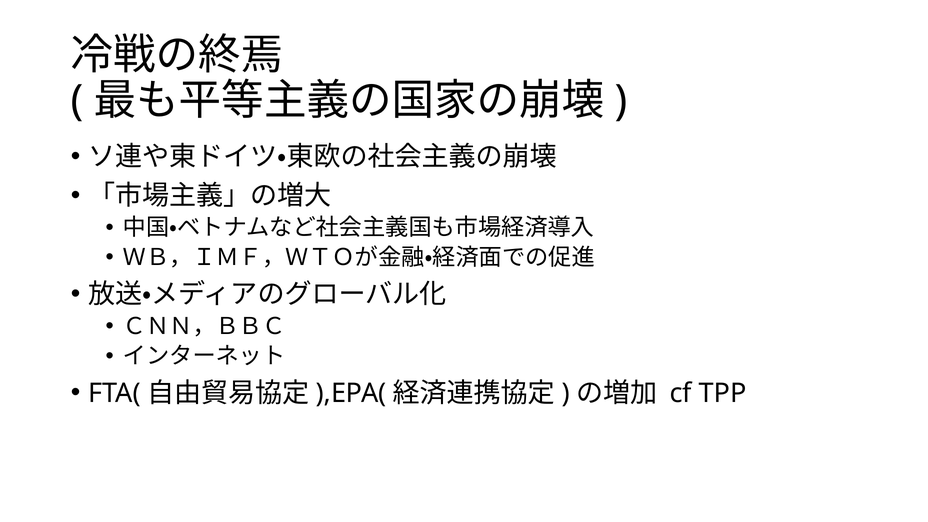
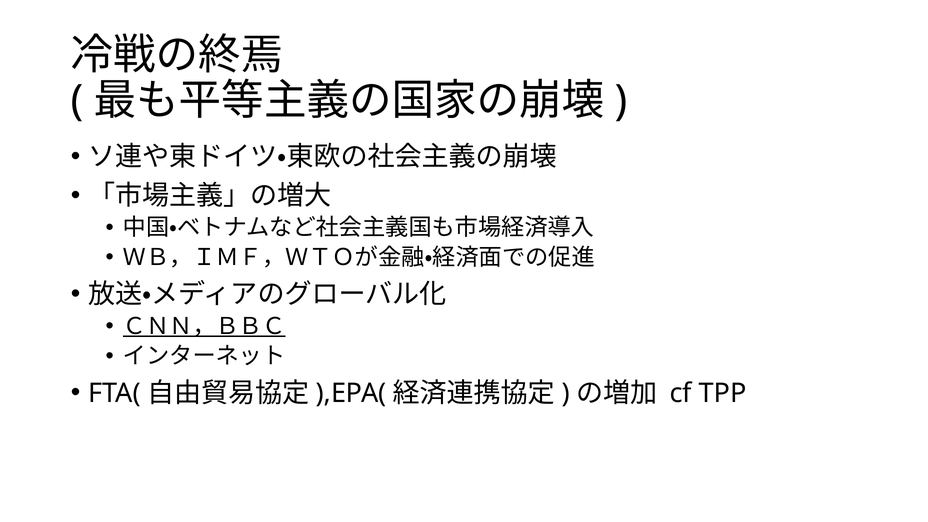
ＣＮＮ，ＢＢＣ underline: none -> present
